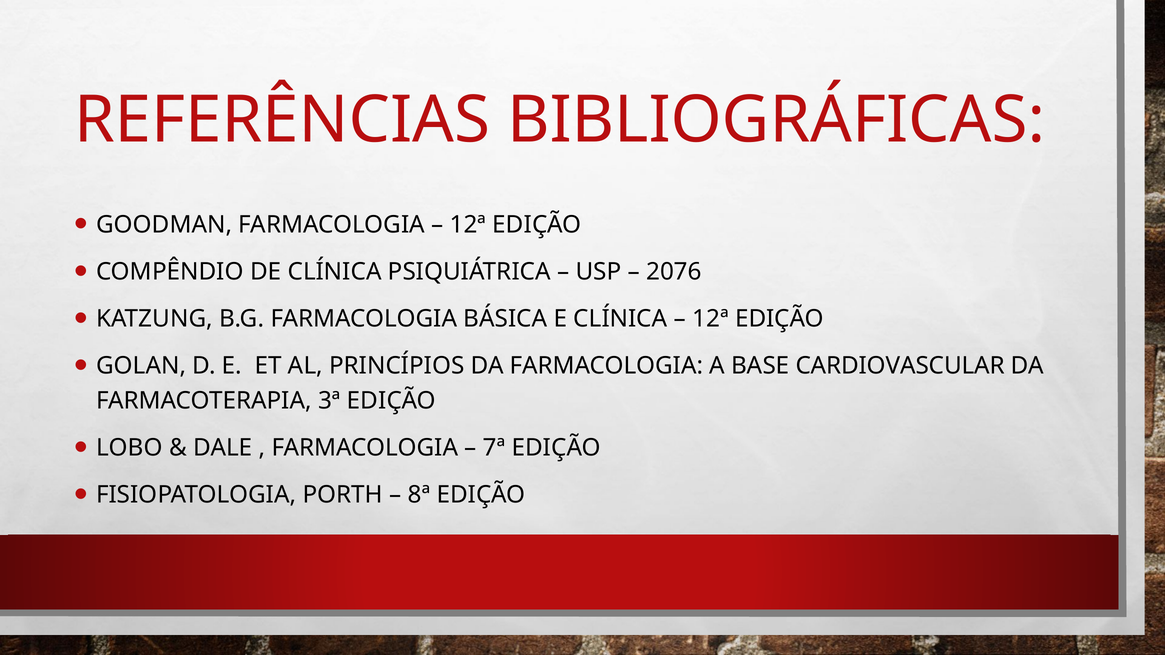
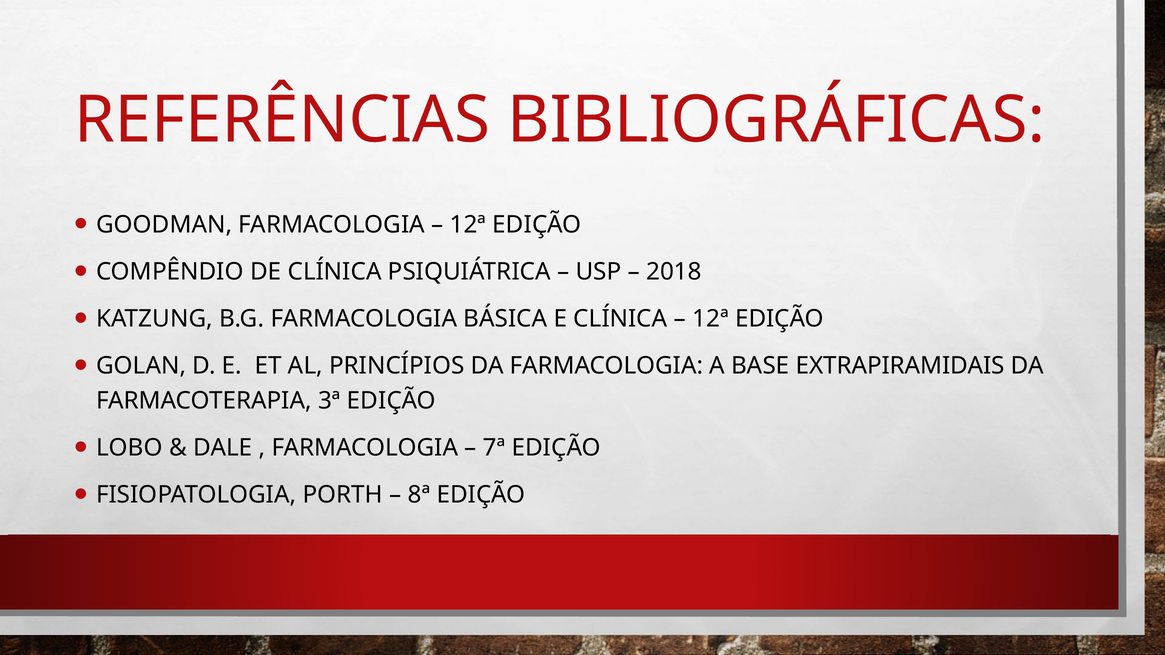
2076: 2076 -> 2018
CARDIOVASCULAR: CARDIOVASCULAR -> EXTRAPIRAMIDAIS
